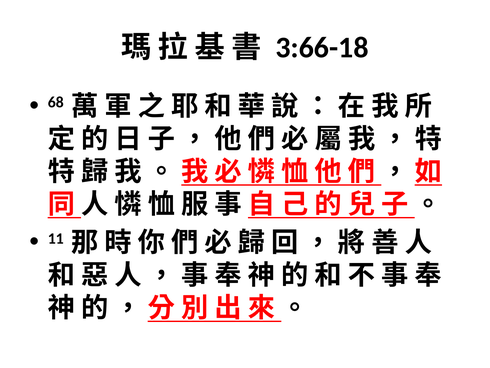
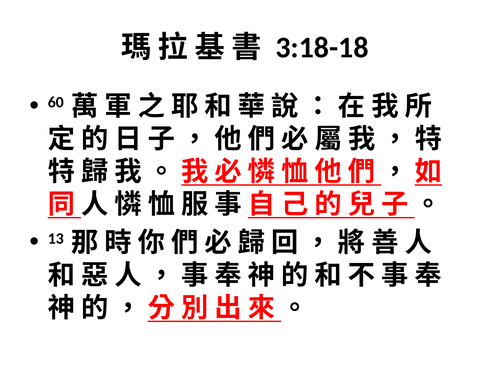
3:66-18: 3:66-18 -> 3:18-18
68: 68 -> 60
11: 11 -> 13
